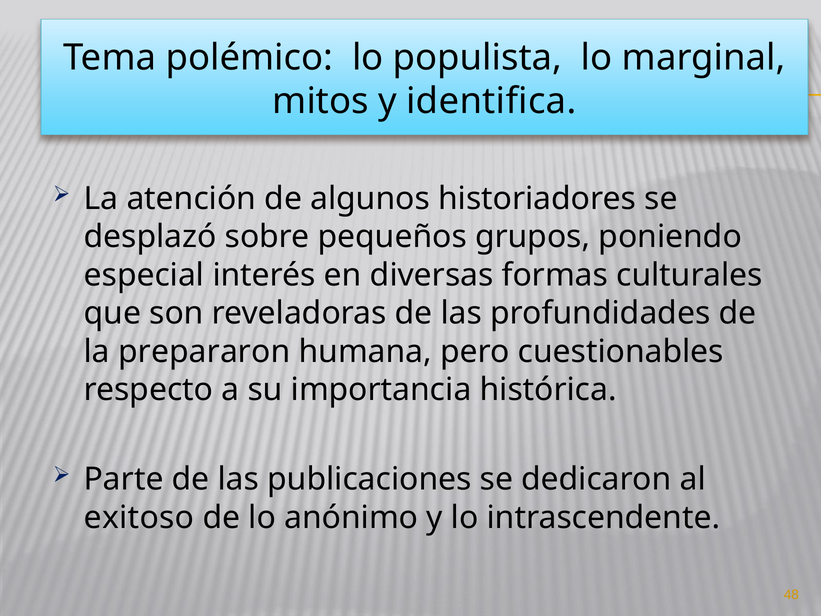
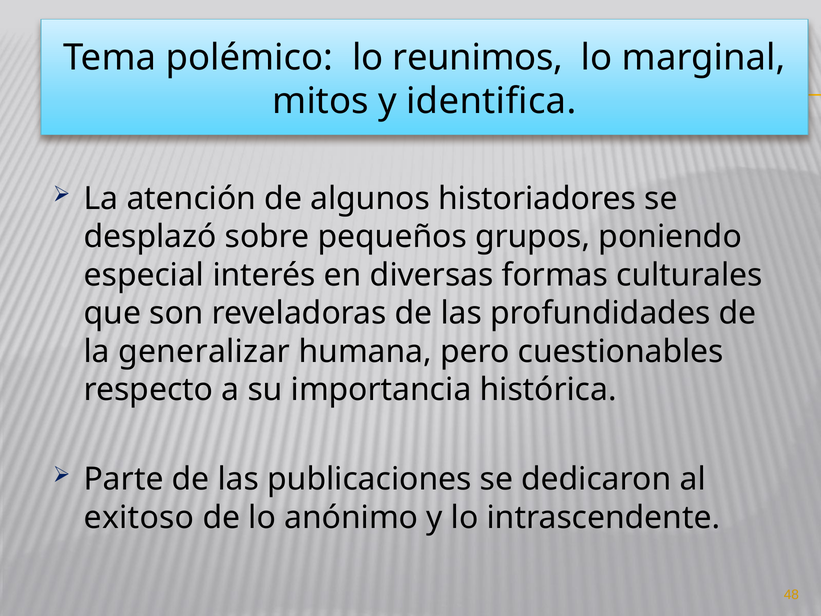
populista: populista -> reunimos
prepararon: prepararon -> generalizar
